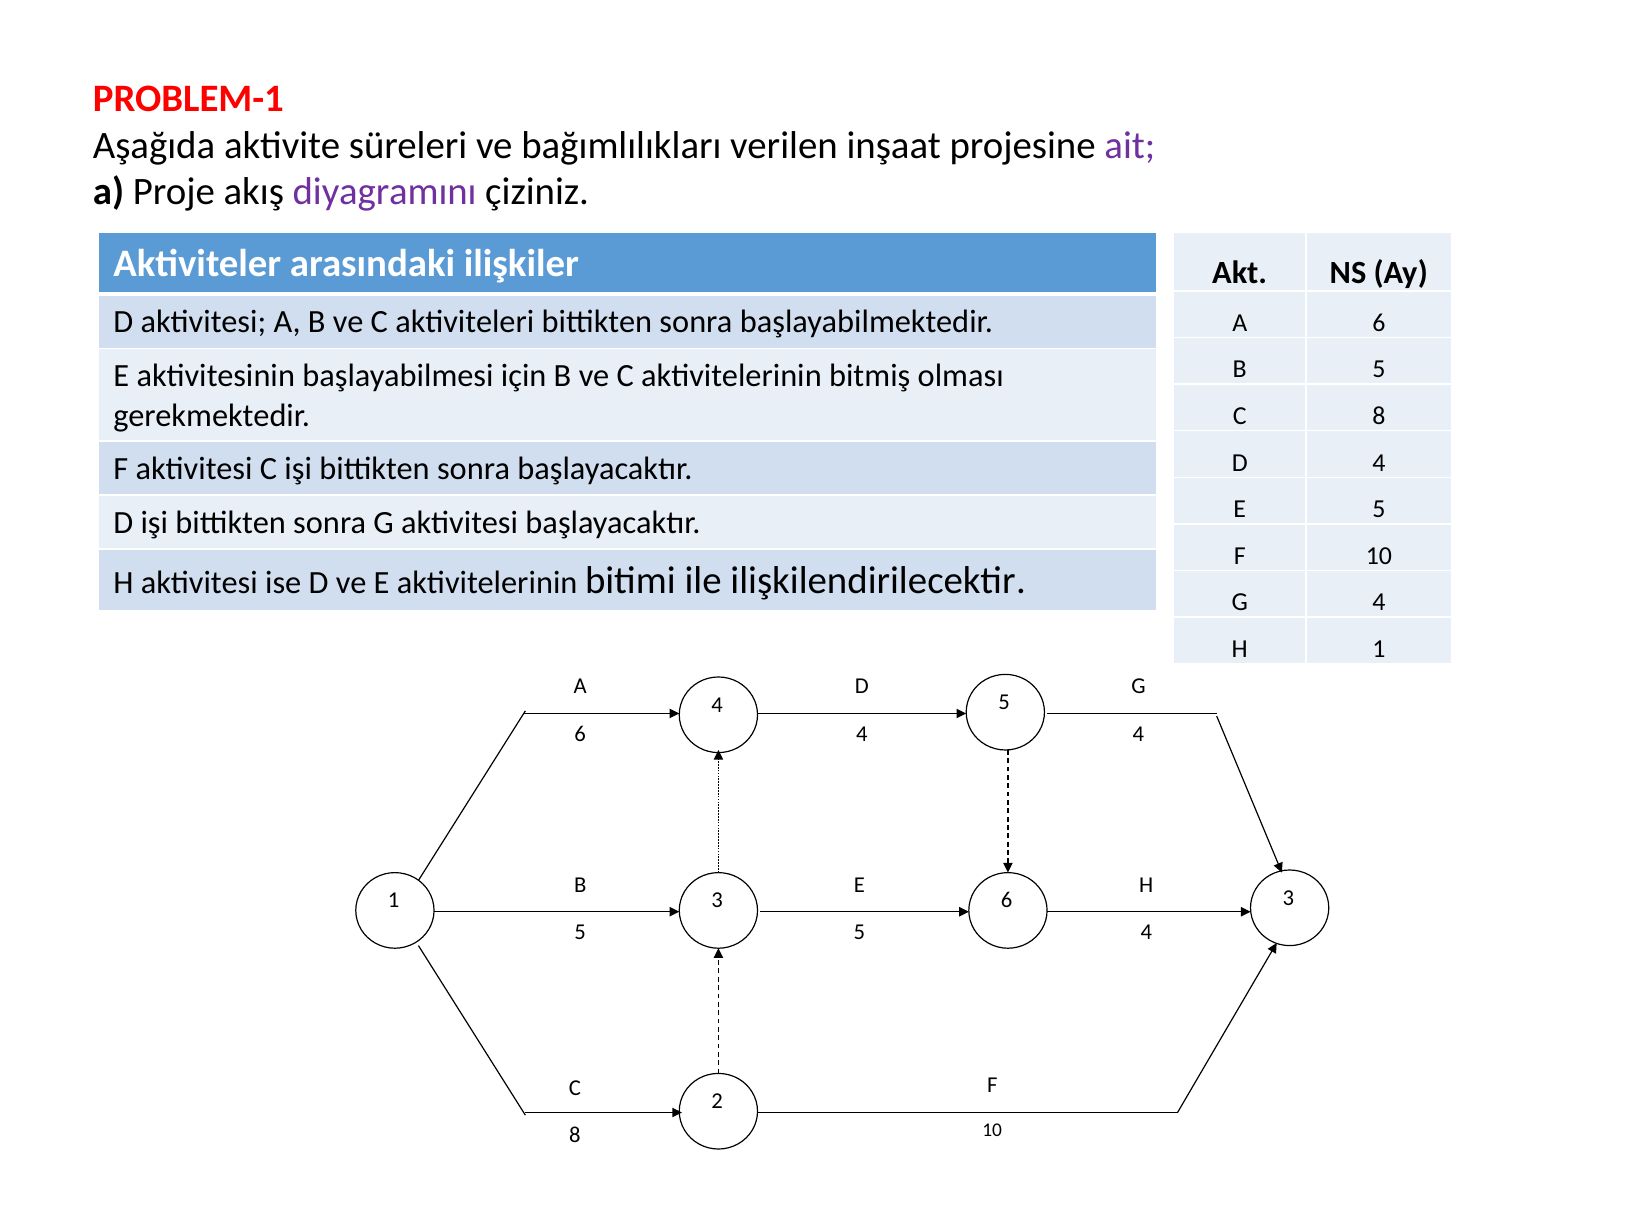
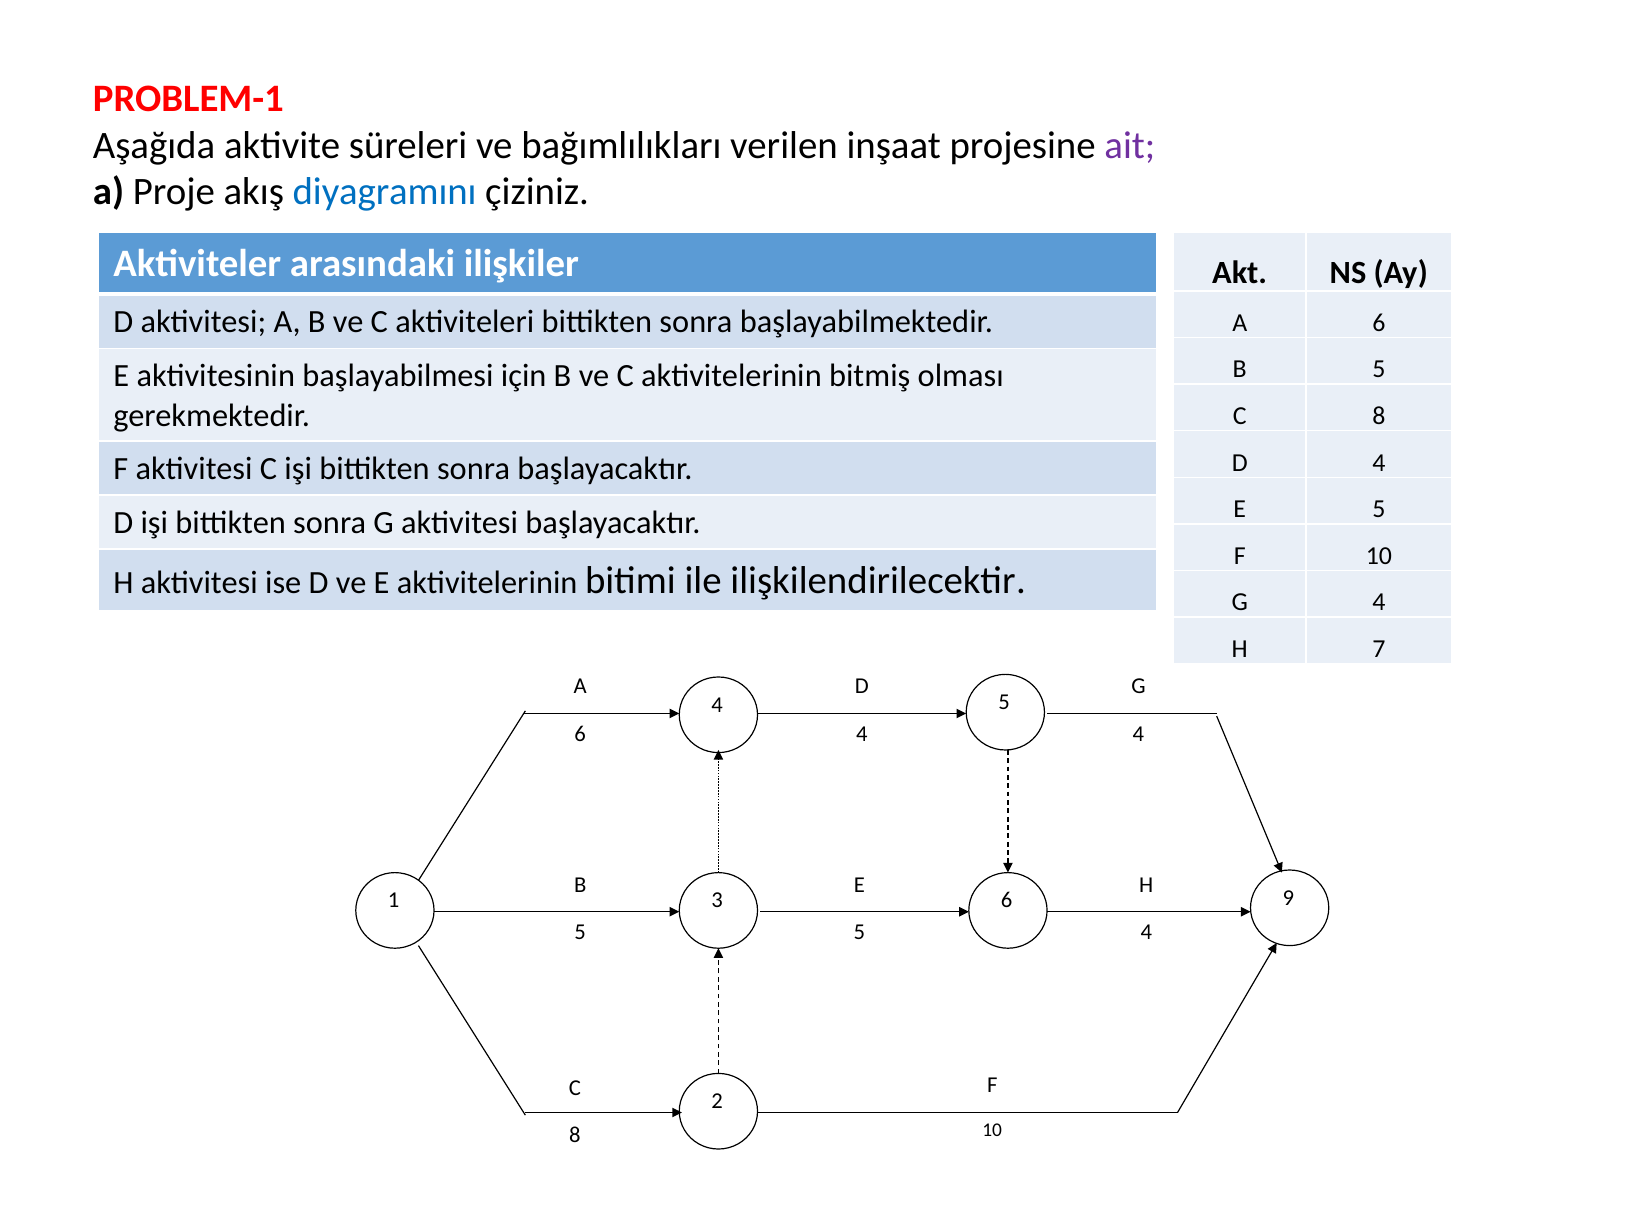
diyagramını colour: purple -> blue
H 1: 1 -> 7
6 3: 3 -> 9
